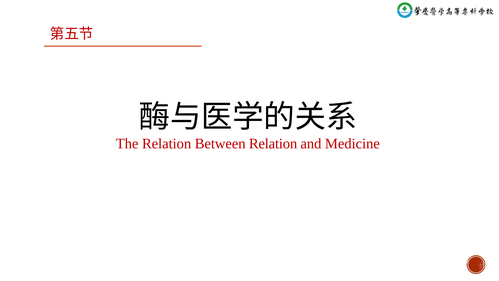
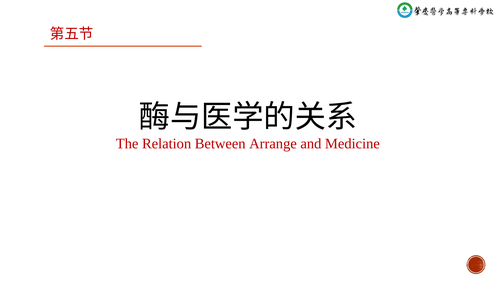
Between Relation: Relation -> Arrange
